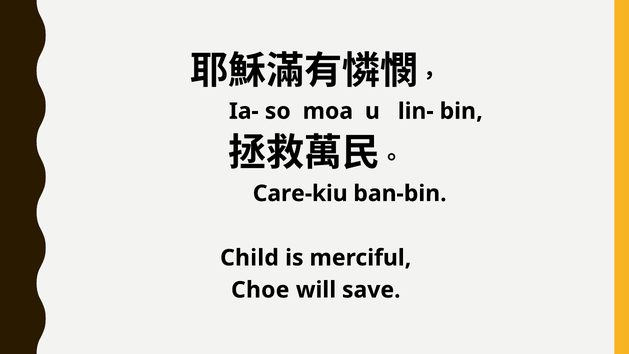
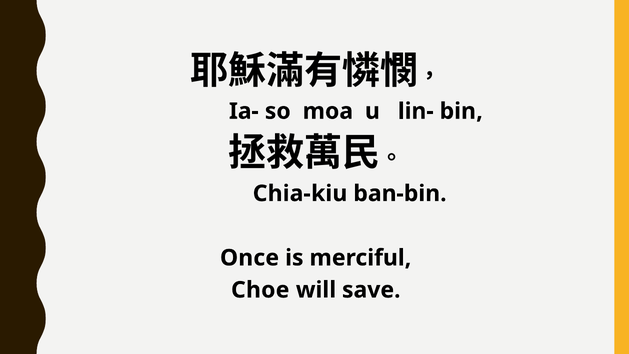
Care-kiu: Care-kiu -> Chia-kiu
Child: Child -> Once
